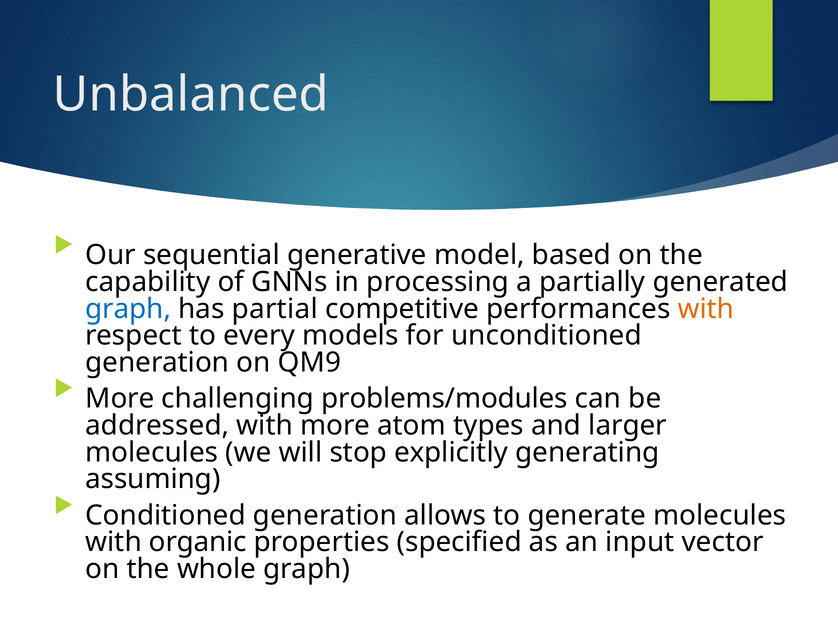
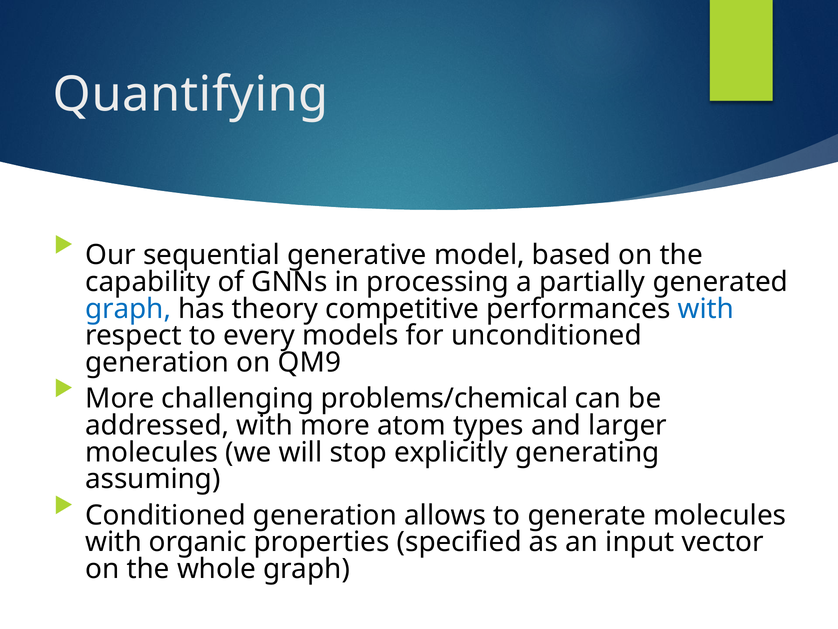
Unbalanced: Unbalanced -> Quantifying
partial: partial -> theory
with at (706, 309) colour: orange -> blue
problems/modules: problems/modules -> problems/chemical
